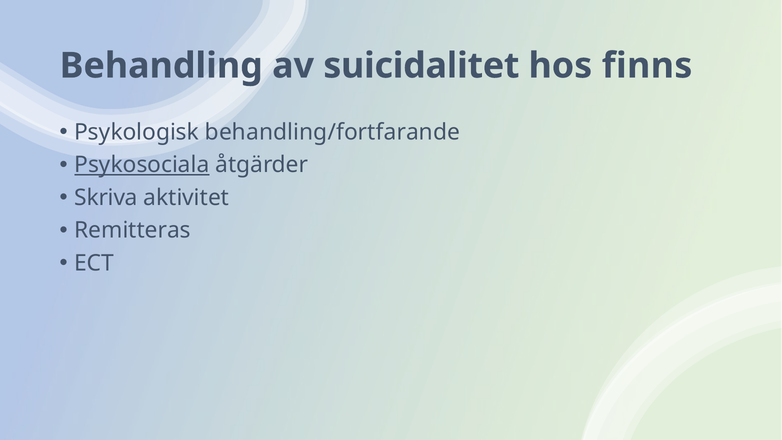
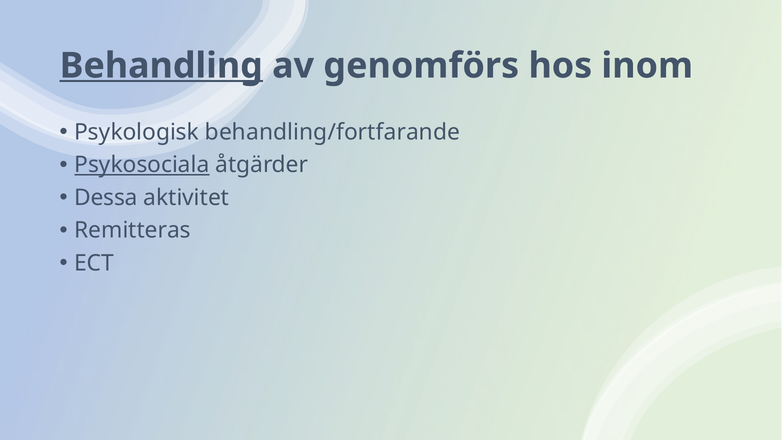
Behandling underline: none -> present
suicidalitet: suicidalitet -> genomförs
finns: finns -> inom
Skriva: Skriva -> Dessa
